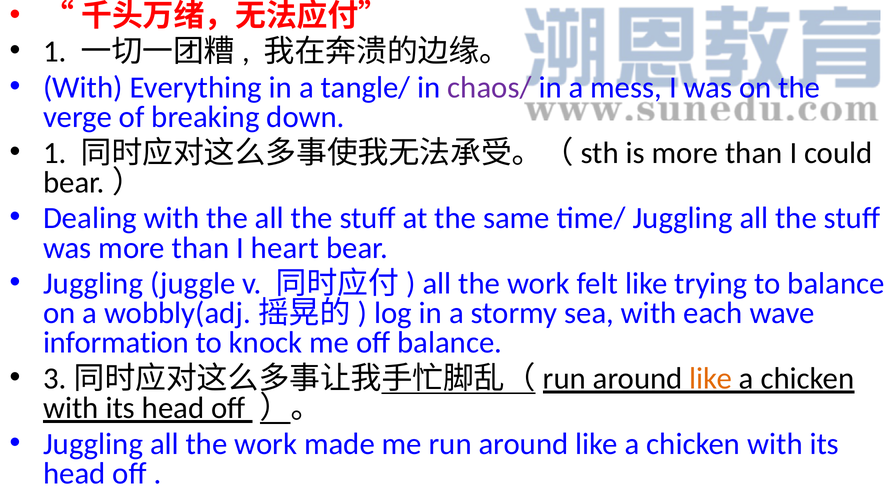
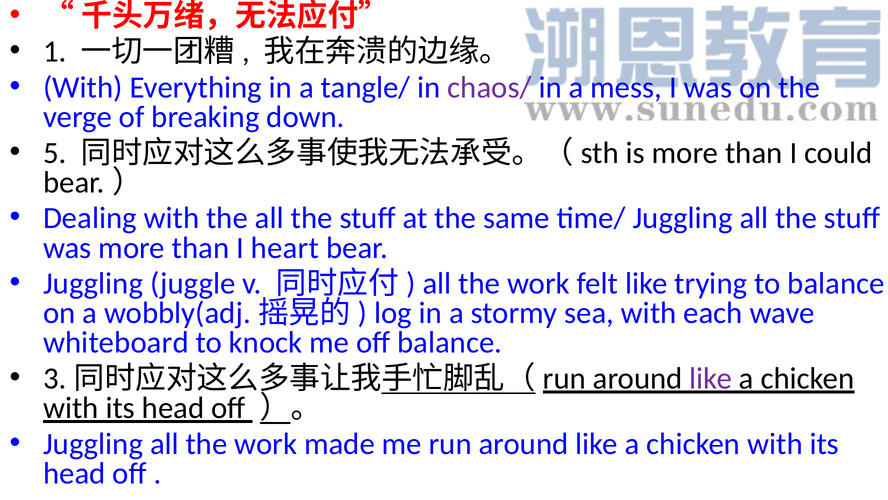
1 at (55, 153): 1 -> 5
information: information -> whiteboard
like at (711, 378) colour: orange -> purple
